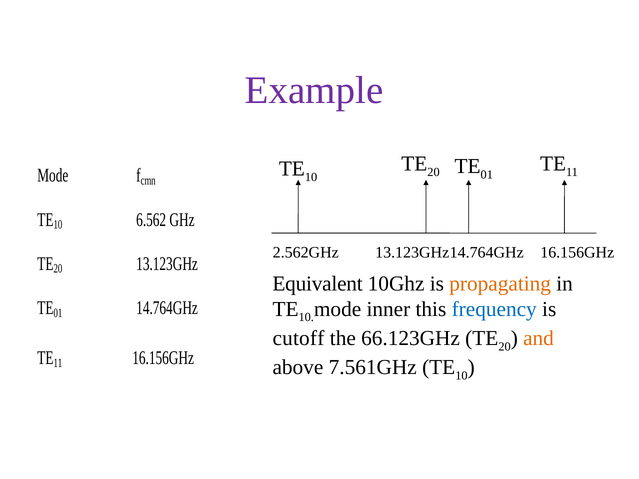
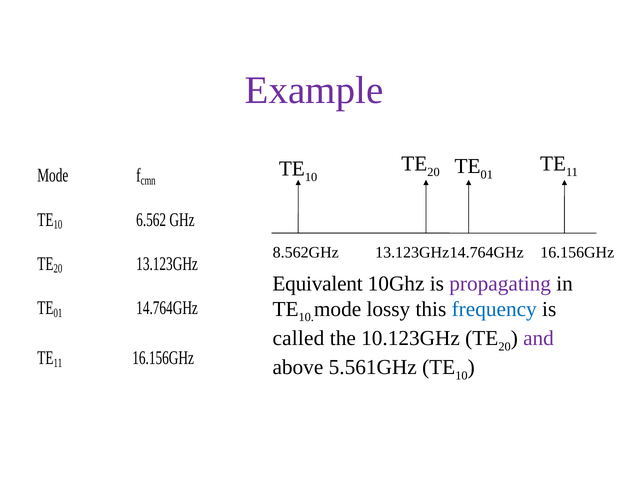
2.562GHz: 2.562GHz -> 8.562GHz
propagating colour: orange -> purple
inner: inner -> lossy
cutoff: cutoff -> called
66.123GHz: 66.123GHz -> 10.123GHz
and colour: orange -> purple
7.561GHz: 7.561GHz -> 5.561GHz
